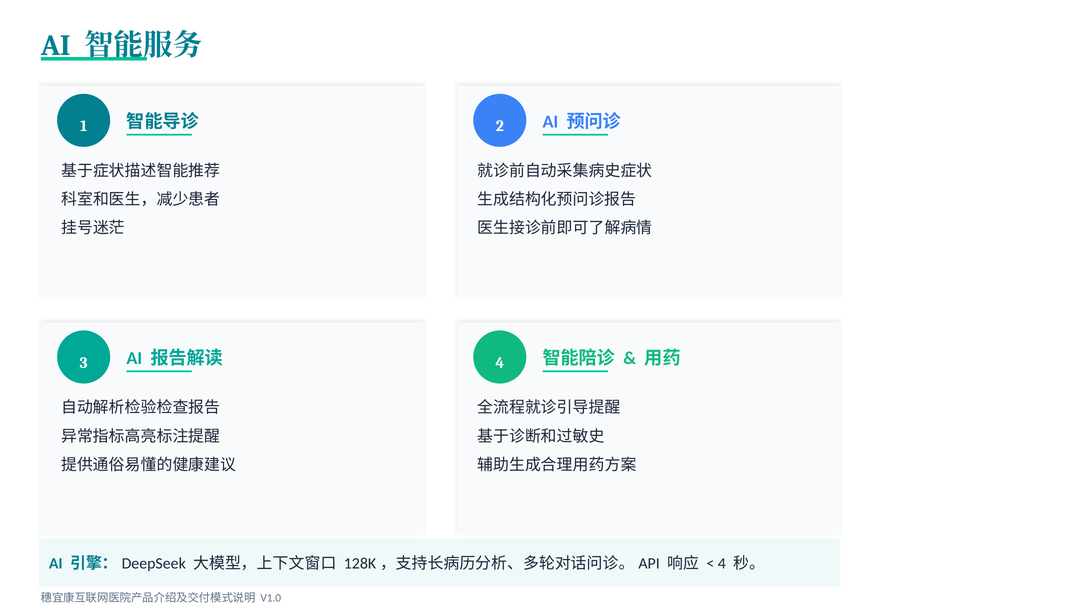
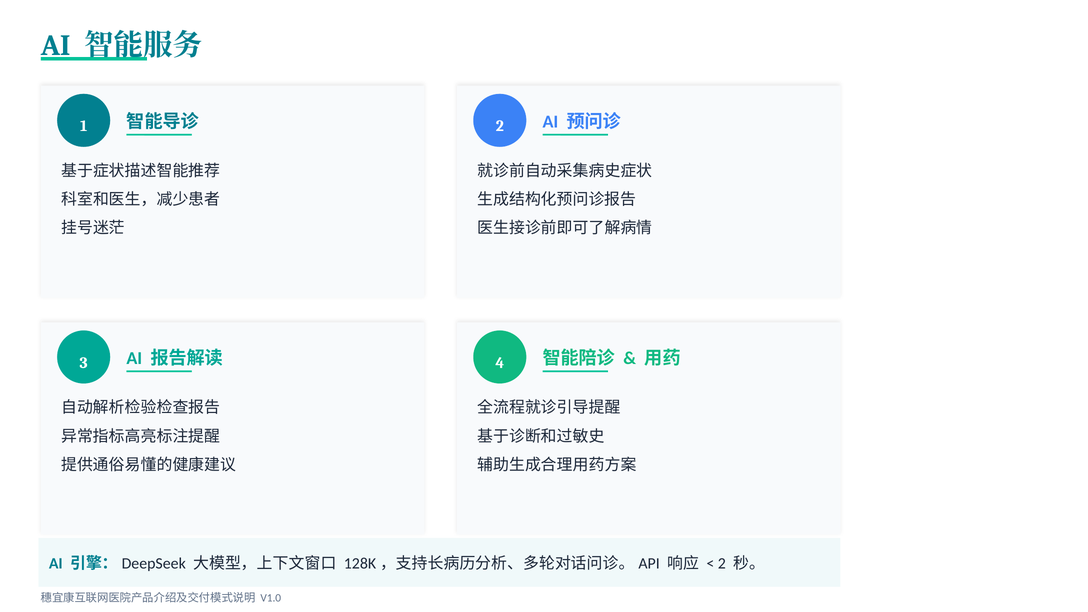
4 at (722, 564): 4 -> 2
